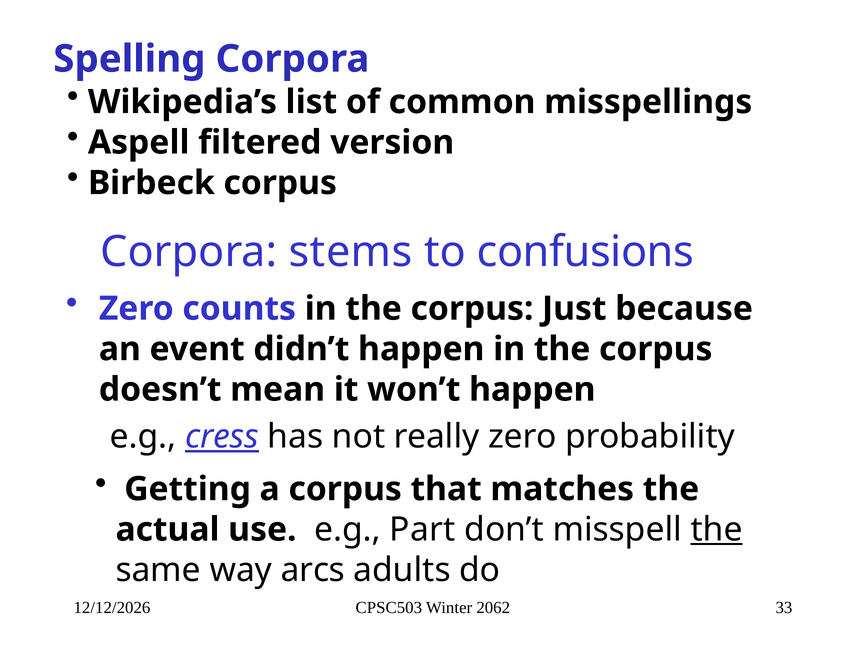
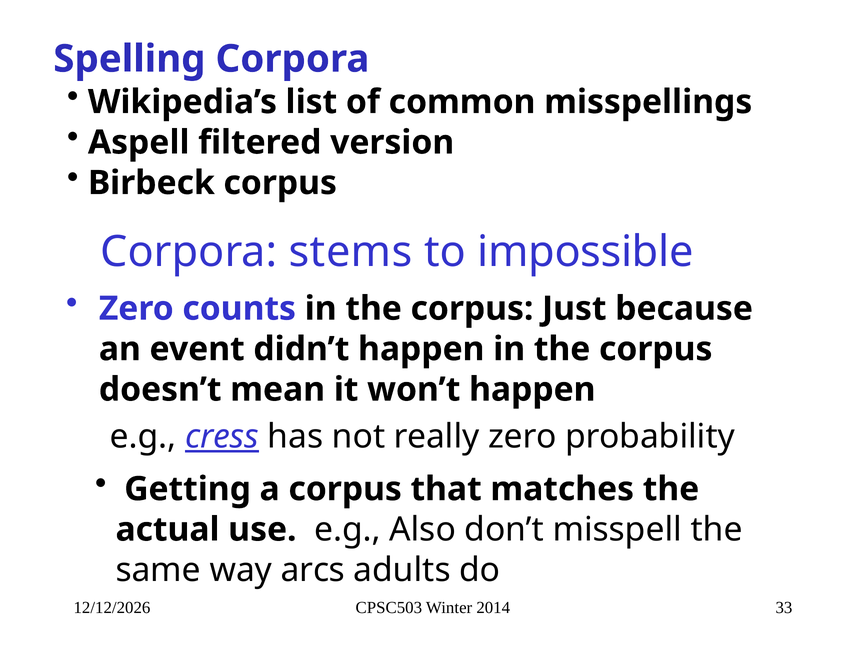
confusions: confusions -> impossible
Part: Part -> Also
the at (717, 529) underline: present -> none
2062: 2062 -> 2014
